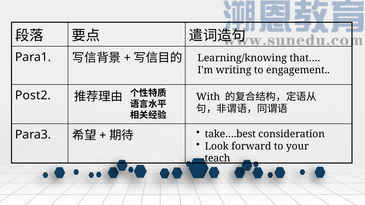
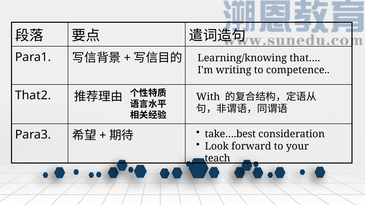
engagement: engagement -> competence
Post2: Post2 -> That2
